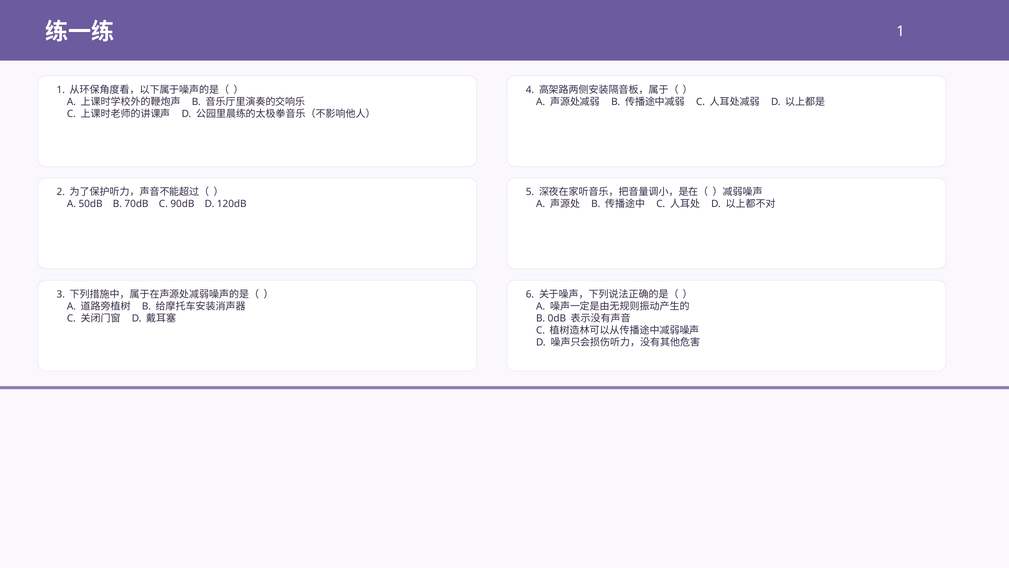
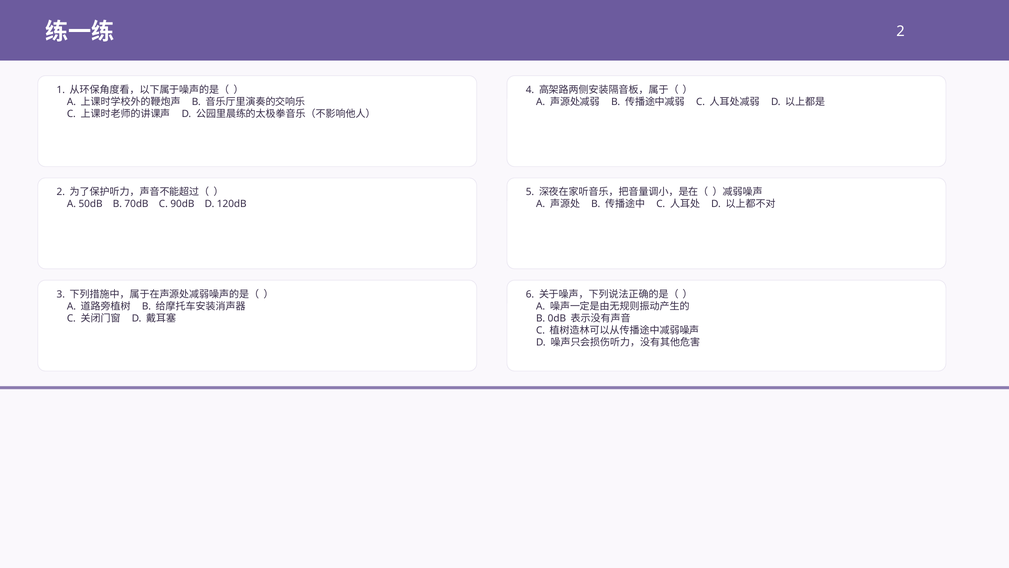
1 at (901, 31): 1 -> 2
